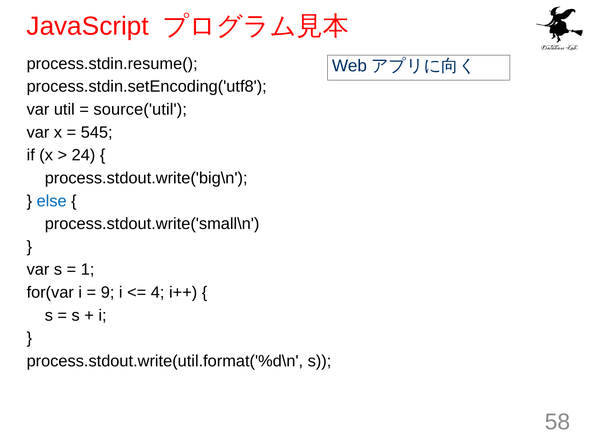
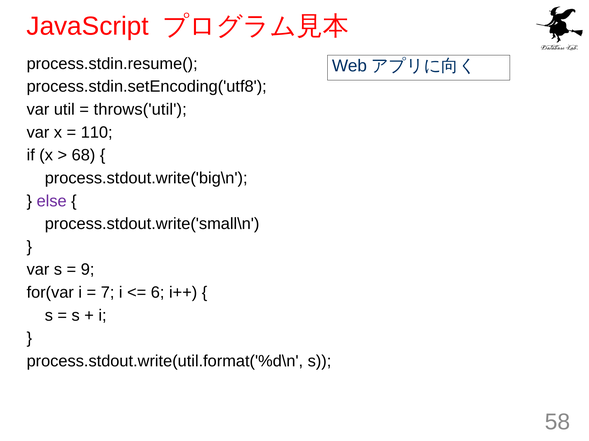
source('util: source('util -> throws('util
545: 545 -> 110
24: 24 -> 68
else colour: blue -> purple
1: 1 -> 9
9: 9 -> 7
4: 4 -> 6
